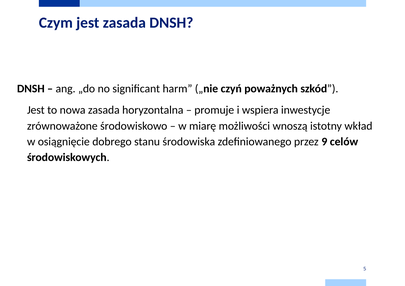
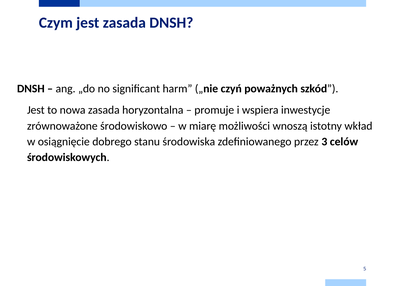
9: 9 -> 3
